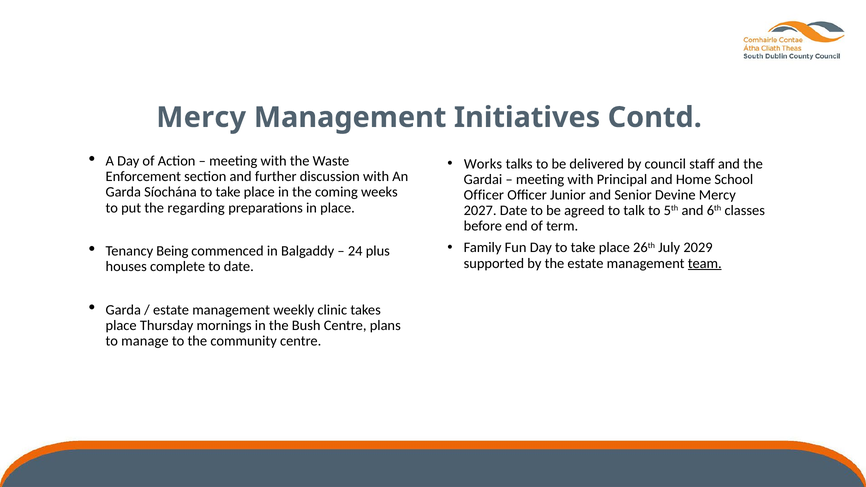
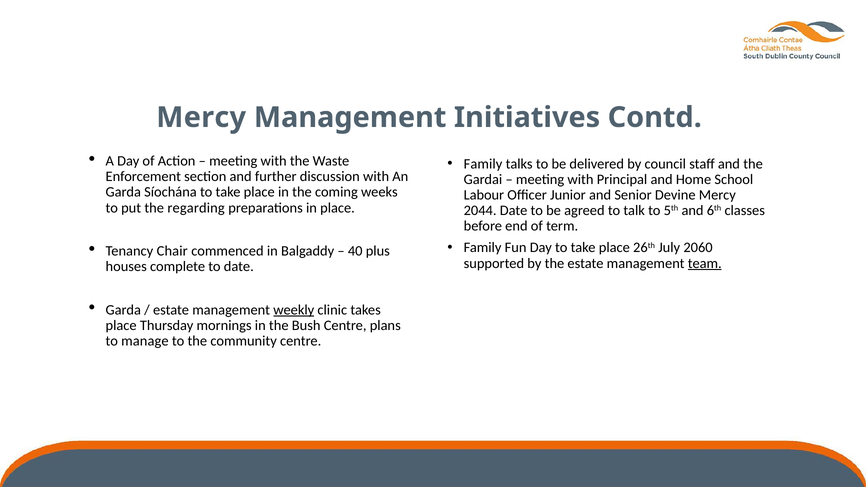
Works at (483, 164): Works -> Family
Officer at (484, 195): Officer -> Labour
2027: 2027 -> 2044
2029: 2029 -> 2060
Being: Being -> Chair
24: 24 -> 40
weekly underline: none -> present
